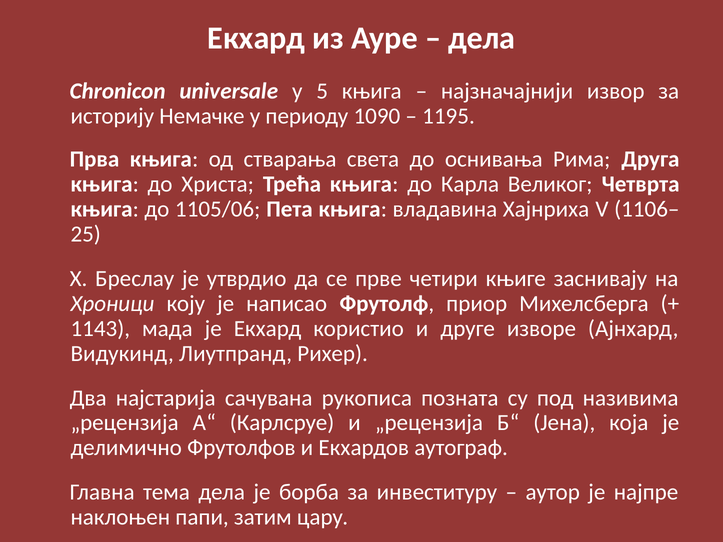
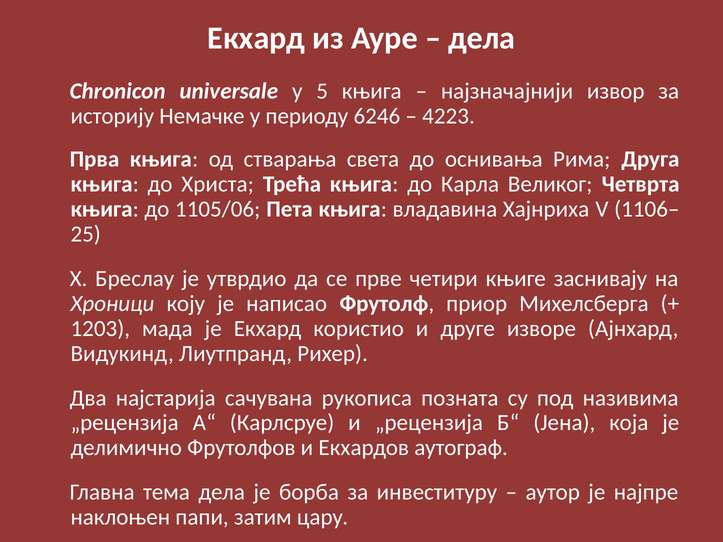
1090: 1090 -> 6246
1195: 1195 -> 4223
1143: 1143 -> 1203
